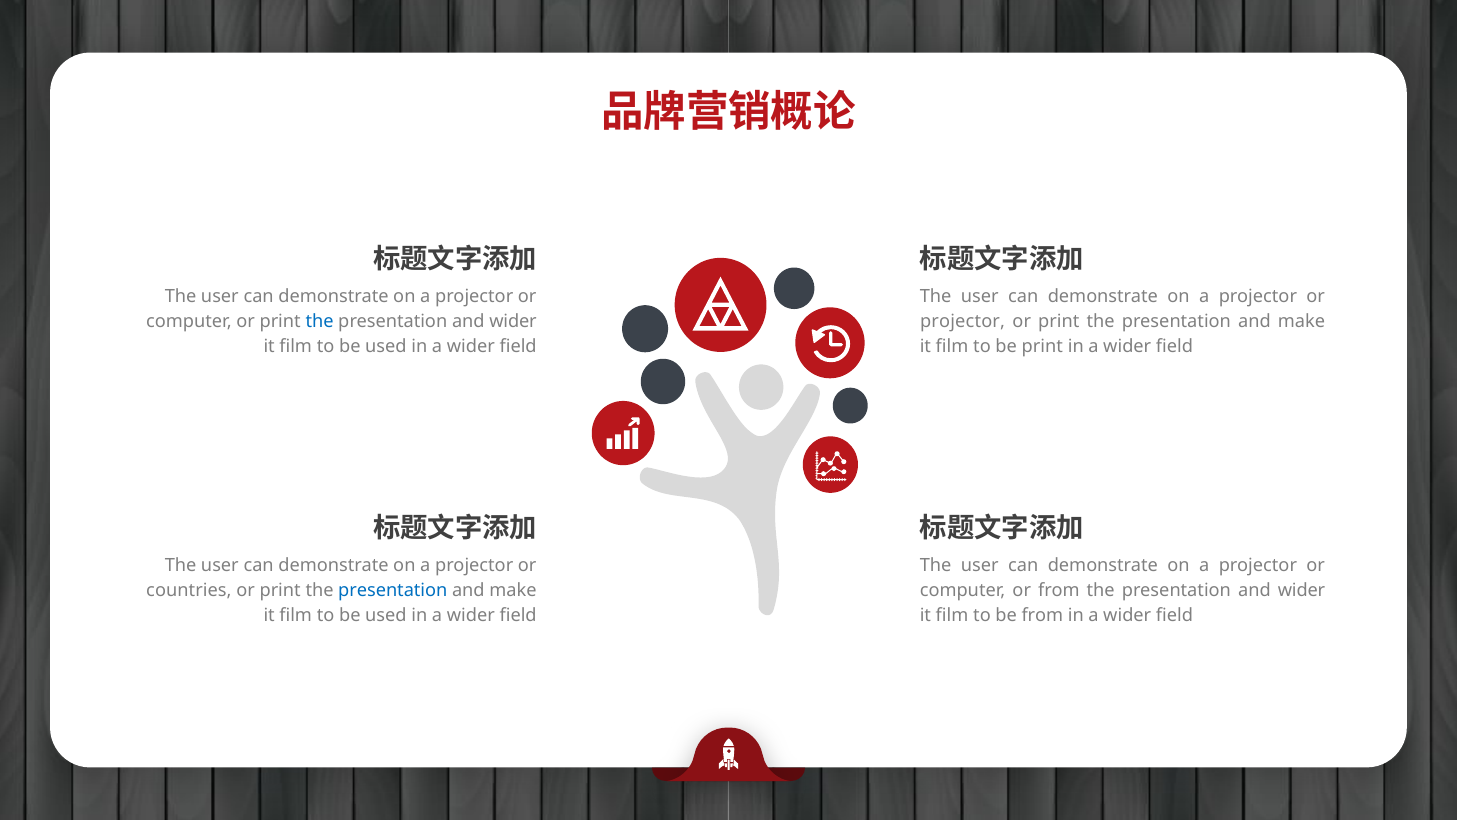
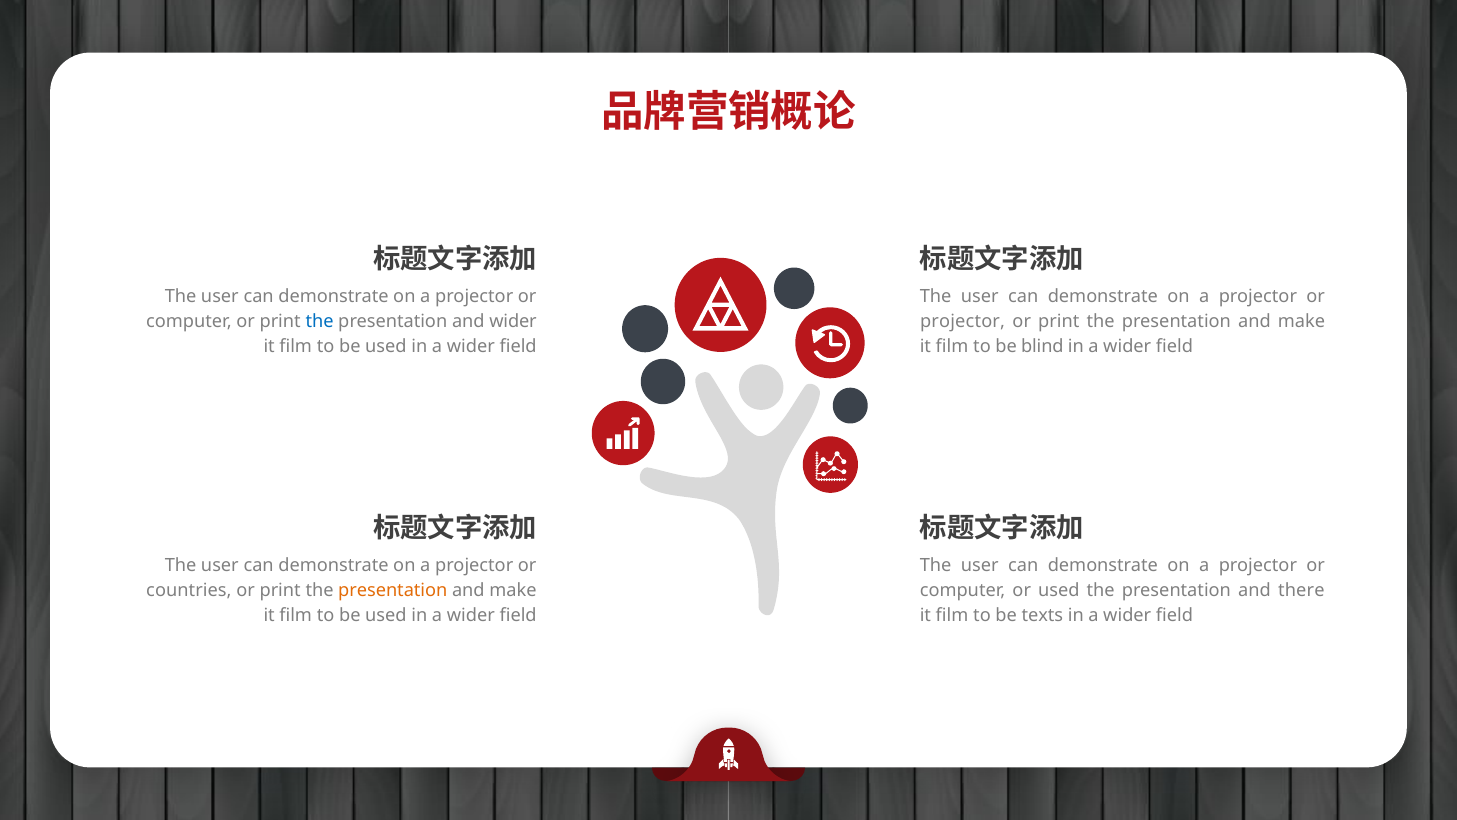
be print: print -> blind
presentation at (393, 590) colour: blue -> orange
or from: from -> used
wider at (1301, 590): wider -> there
be from: from -> texts
